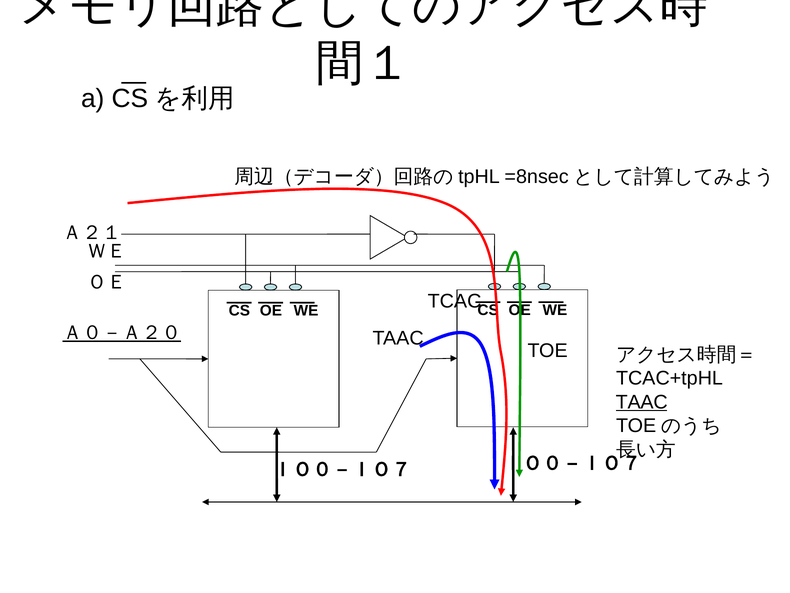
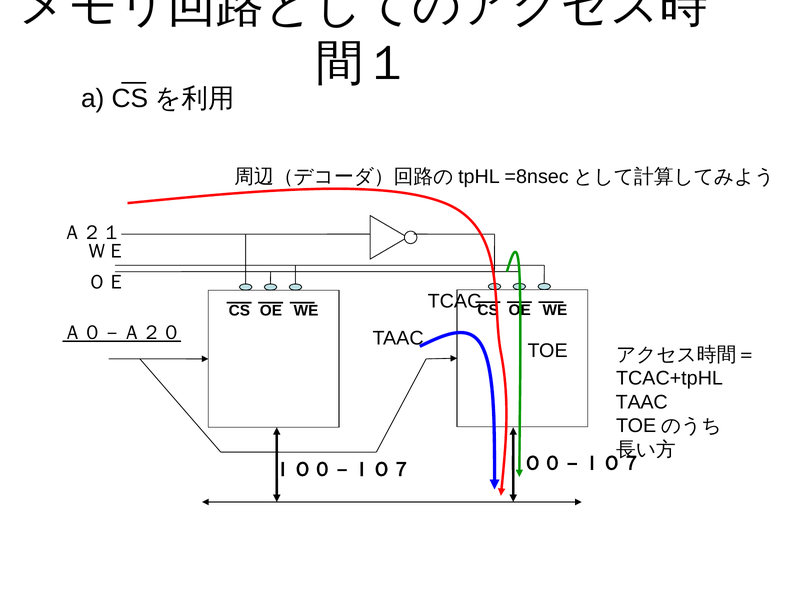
TAAC at (642, 402) underline: present -> none
